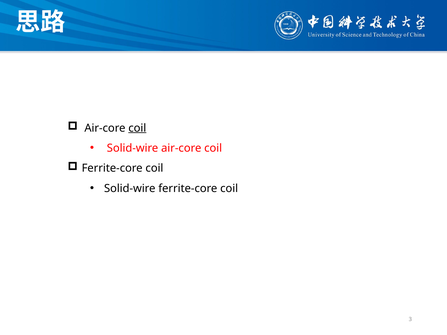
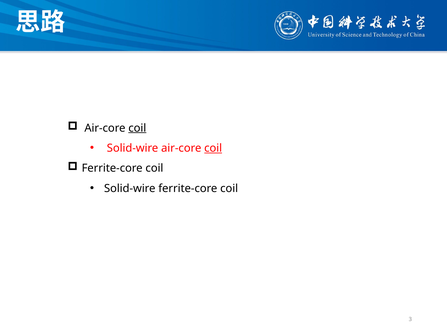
coil at (213, 148) underline: none -> present
